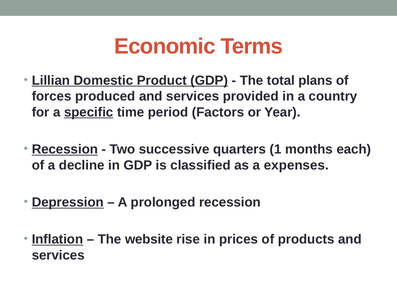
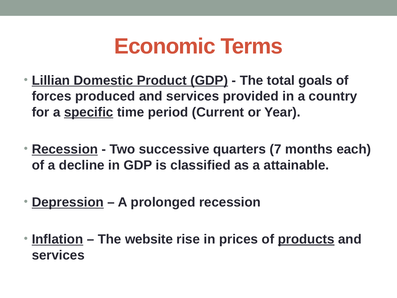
plans: plans -> goals
Factors: Factors -> Current
1: 1 -> 7
expenses: expenses -> attainable
products underline: none -> present
